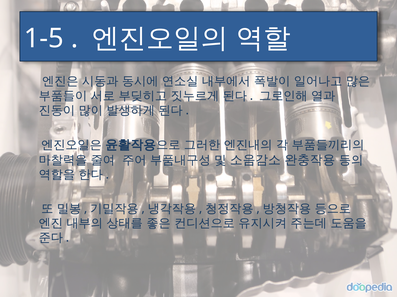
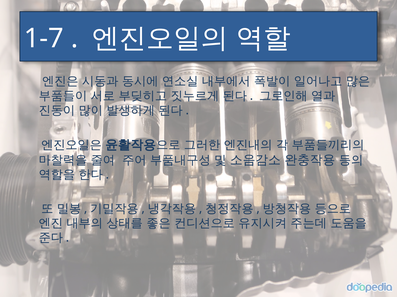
1-5: 1-5 -> 1-7
